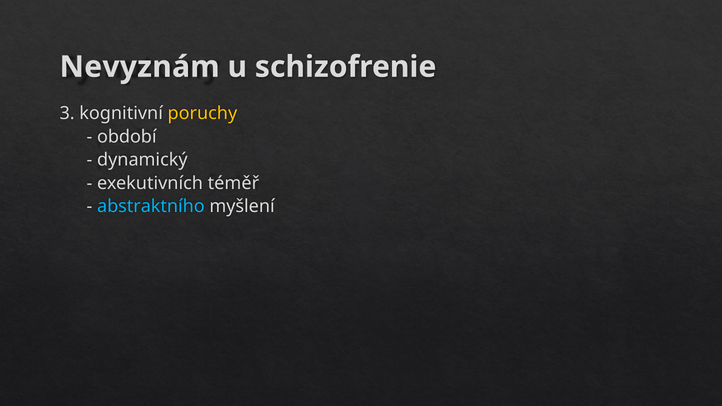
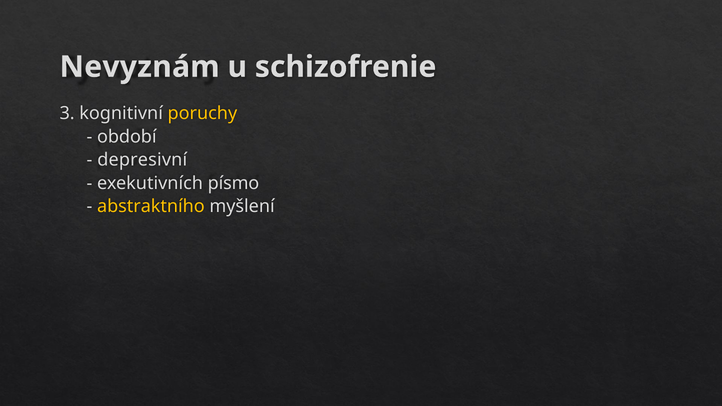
dynamický: dynamický -> depresivní
téměř: téměř -> písmo
abstraktního colour: light blue -> yellow
